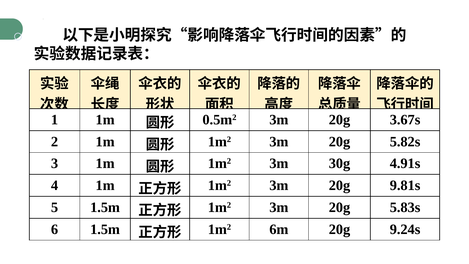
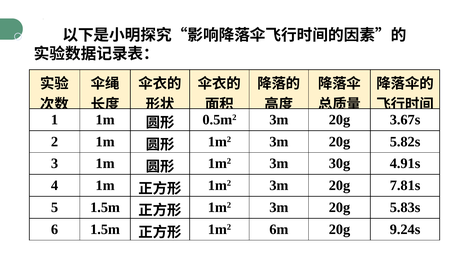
9.81s: 9.81s -> 7.81s
